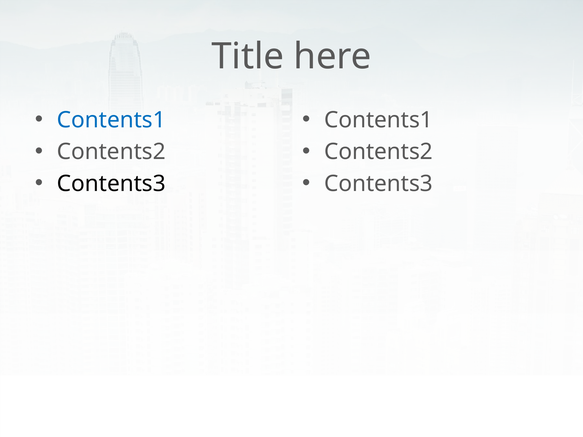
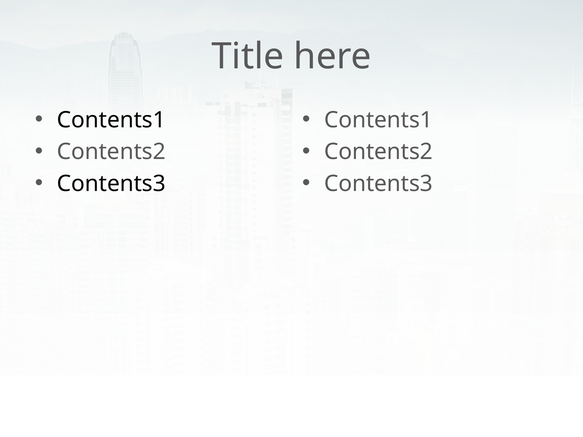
Contents1 at (111, 120) colour: blue -> black
